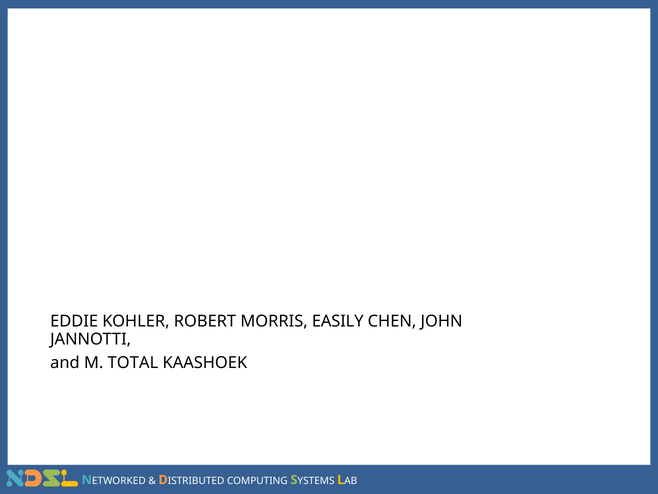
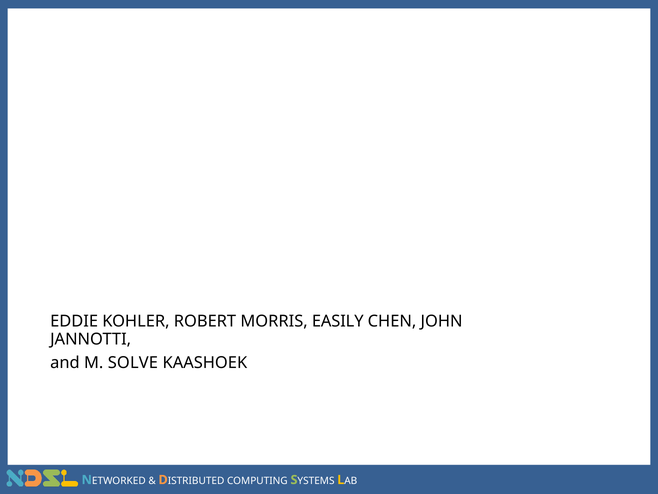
TOTAL: TOTAL -> SOLVE
